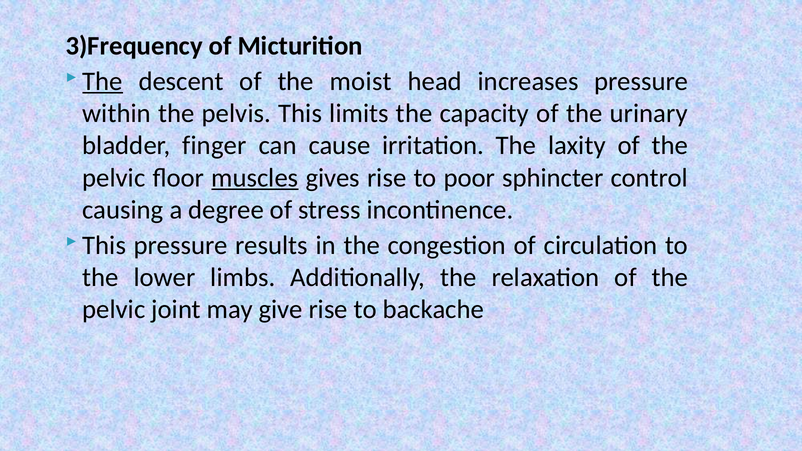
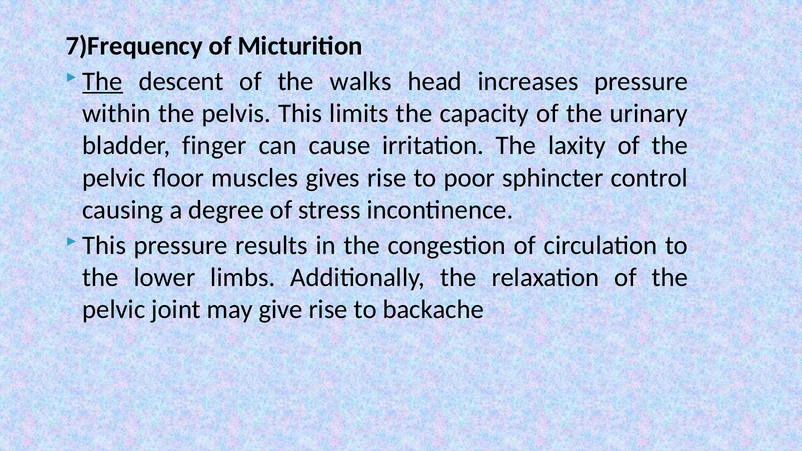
3)Frequency: 3)Frequency -> 7)Frequency
moist: moist -> walks
muscles underline: present -> none
